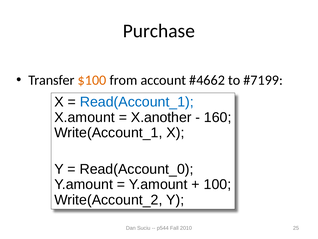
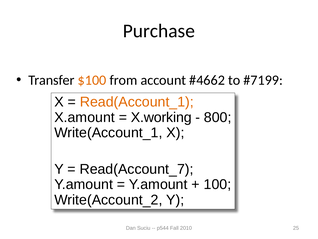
Read(Account_1 colour: blue -> orange
X.another: X.another -> X.working
160: 160 -> 800
Read(Account_0: Read(Account_0 -> Read(Account_7
